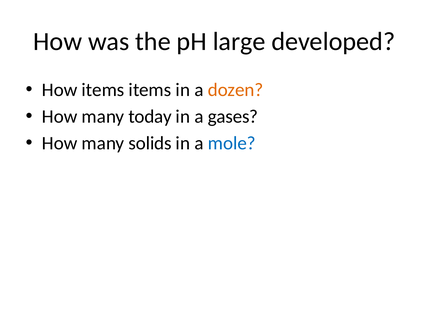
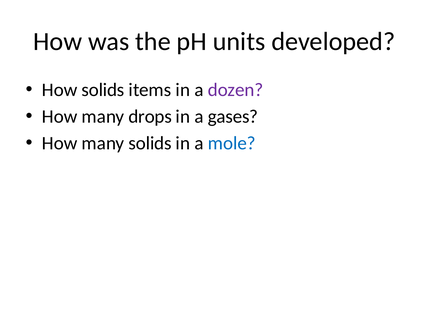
large: large -> units
How items: items -> solids
dozen colour: orange -> purple
today: today -> drops
